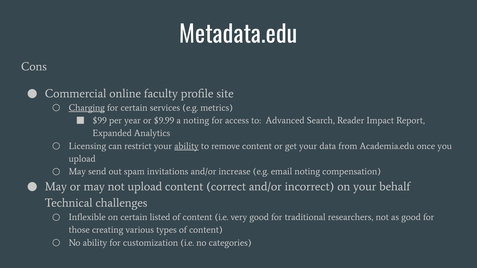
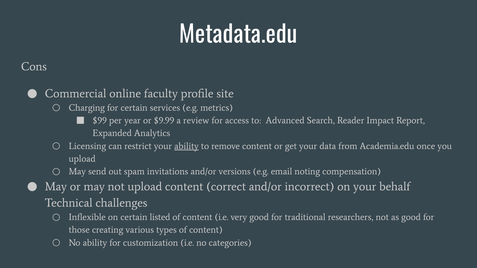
Charging underline: present -> none
a noting: noting -> review
increase: increase -> versions
